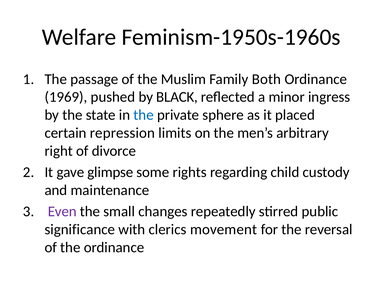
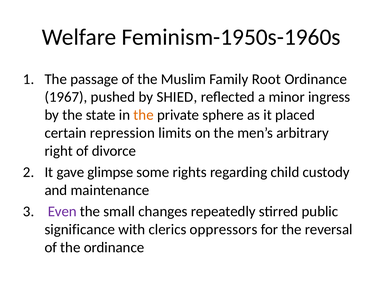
Both: Both -> Root
1969: 1969 -> 1967
BLACK: BLACK -> SHIED
the at (144, 115) colour: blue -> orange
movement: movement -> oppressors
